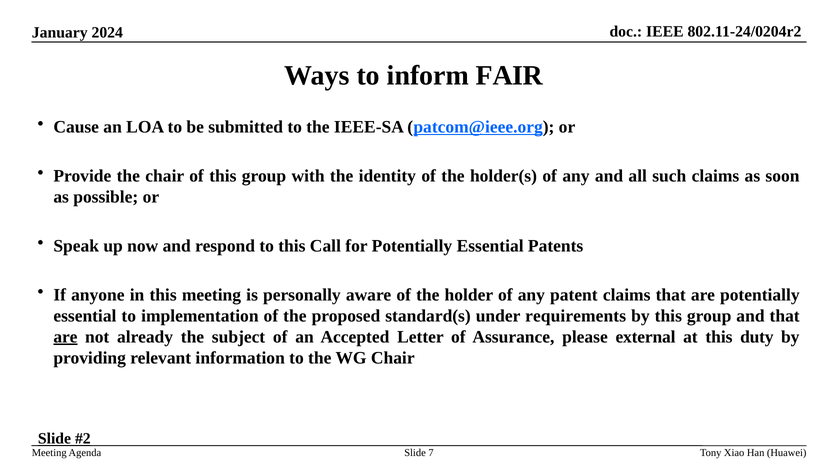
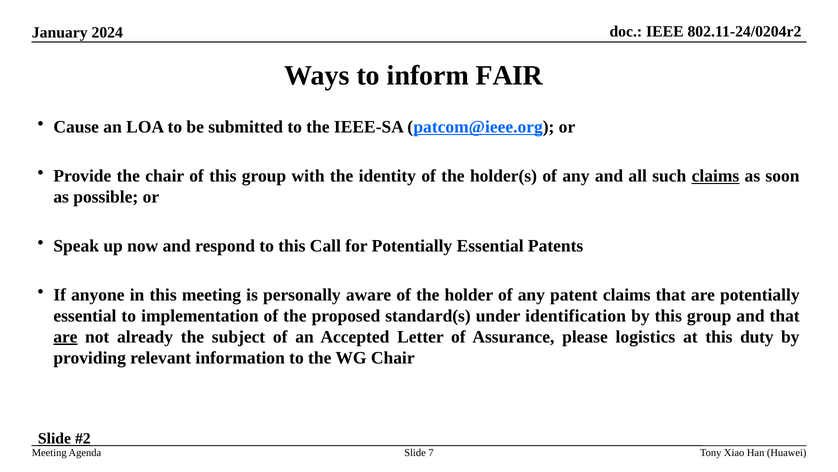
claims at (715, 176) underline: none -> present
requirements: requirements -> identification
external: external -> logistics
